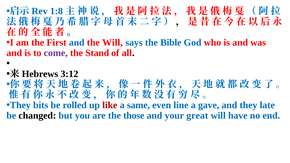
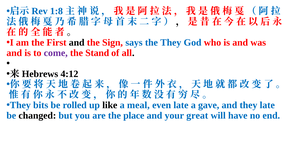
and at (77, 43) colour: blue -> black
the Will: Will -> Sign
the Bible: Bible -> They
3:12: 3:12 -> 4:12
like colour: red -> black
same: same -> meal
even line: line -> late
those: those -> place
